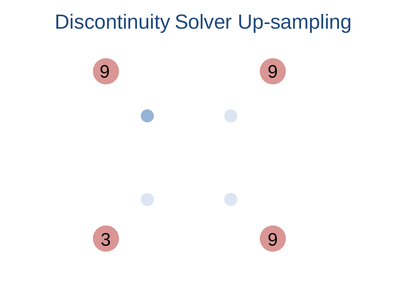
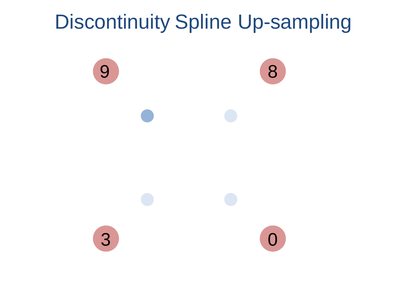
Solver: Solver -> Spline
9 9: 9 -> 8
3 9: 9 -> 0
